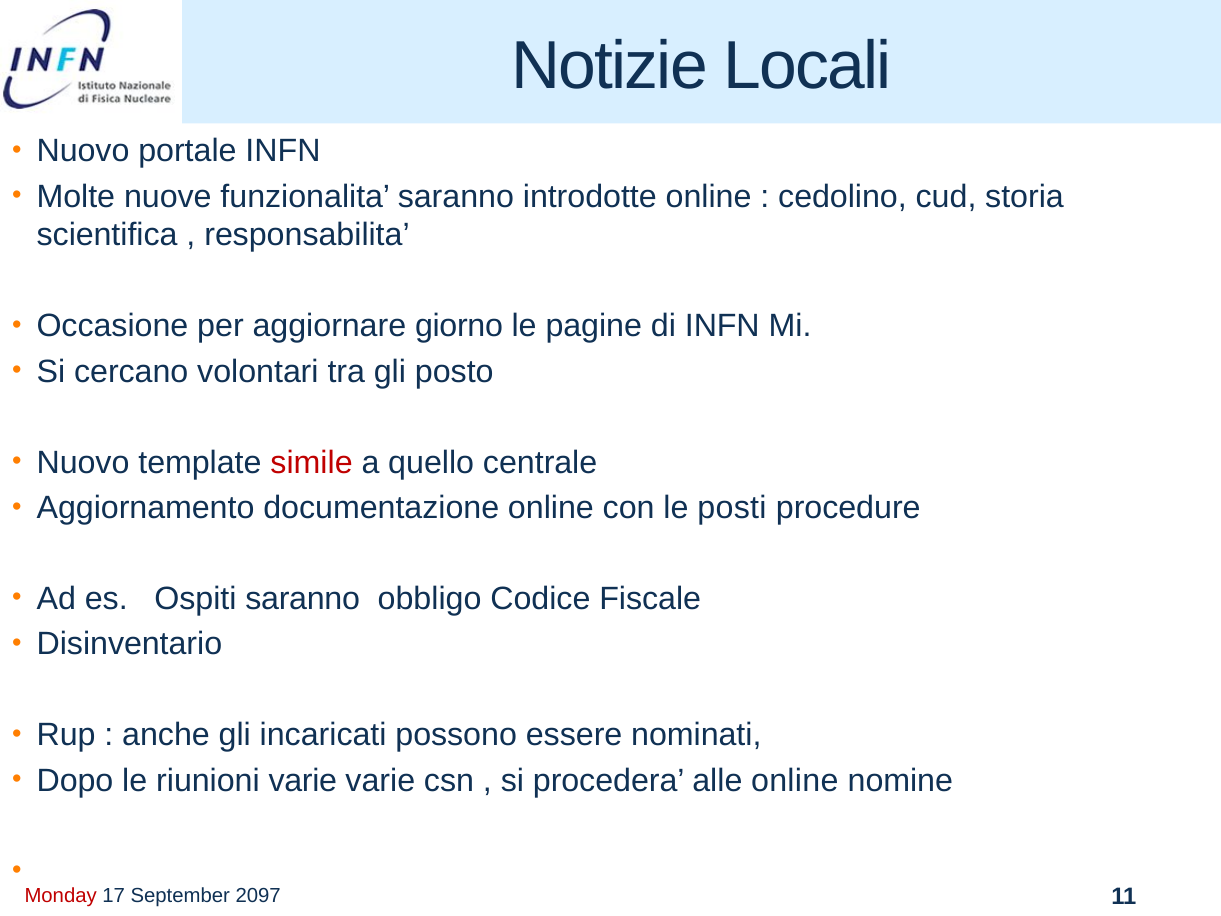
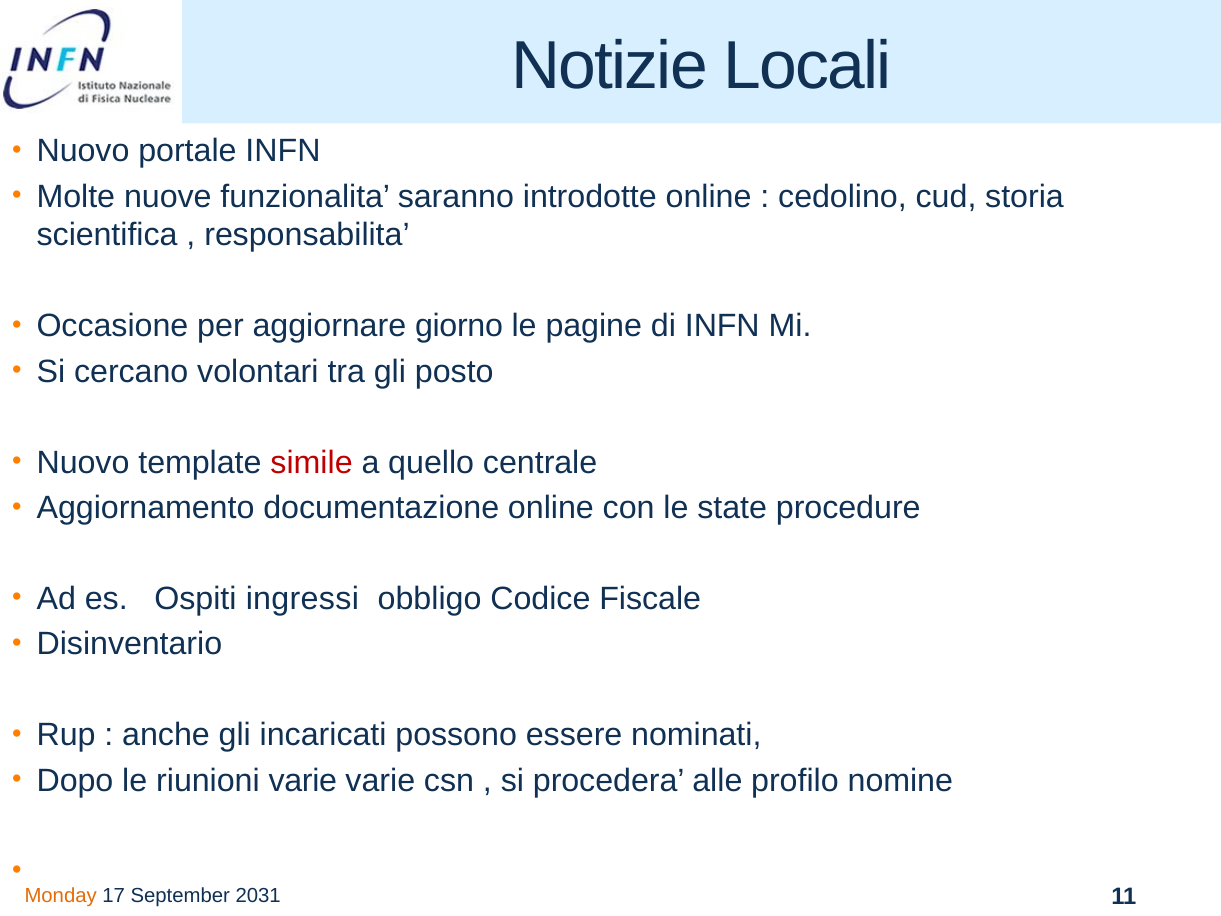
posti: posti -> state
Ospiti saranno: saranno -> ingressi
alle online: online -> profilo
Monday colour: red -> orange
2097: 2097 -> 2031
